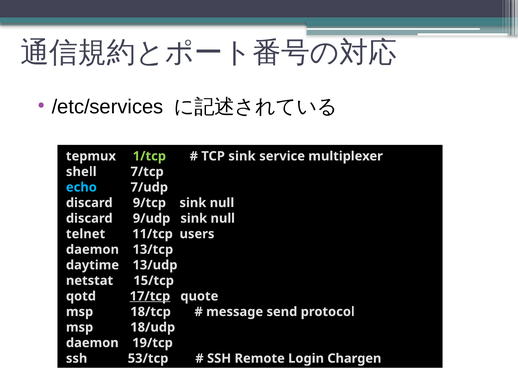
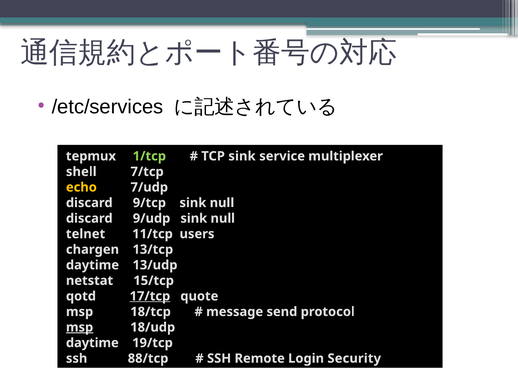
echo colour: light blue -> yellow
daemon at (92, 249): daemon -> chargen
msp at (80, 327) underline: none -> present
daemon at (92, 342): daemon -> daytime
53/tcp: 53/tcp -> 88/tcp
Chargen: Chargen -> Security
